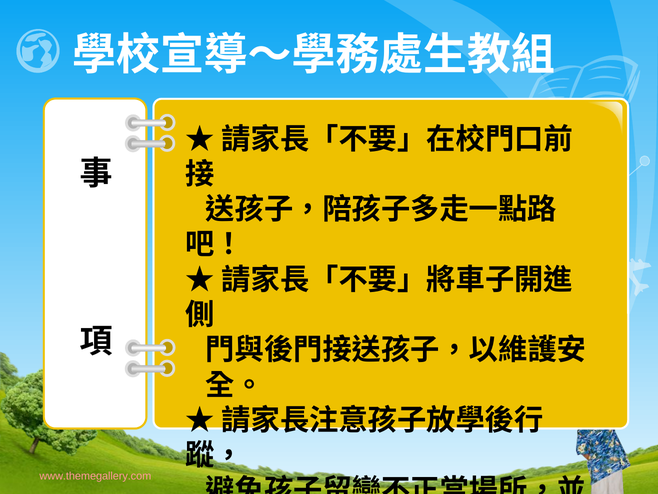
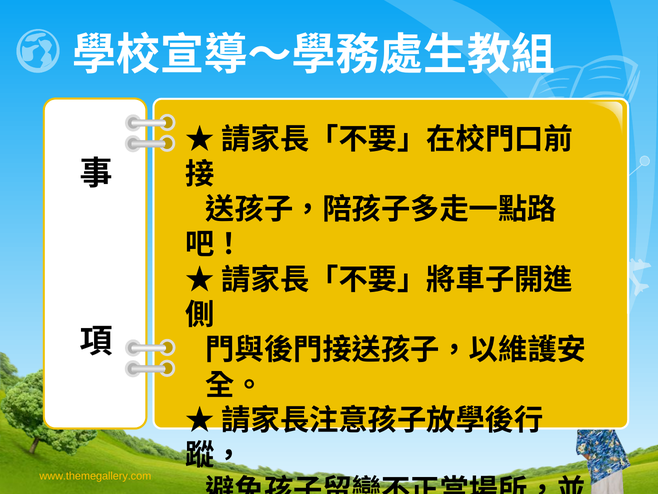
www.themegallery.com colour: pink -> yellow
